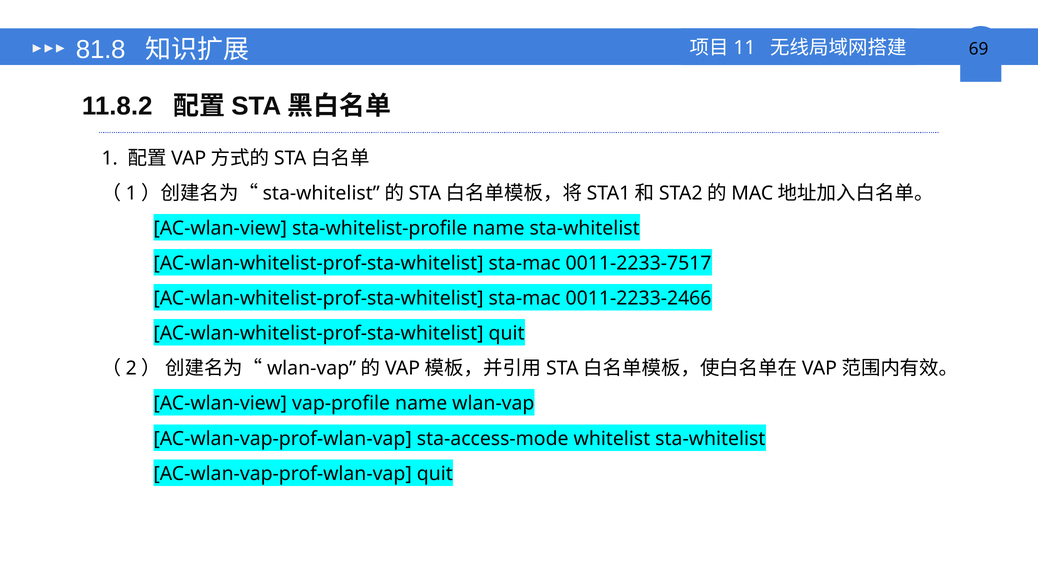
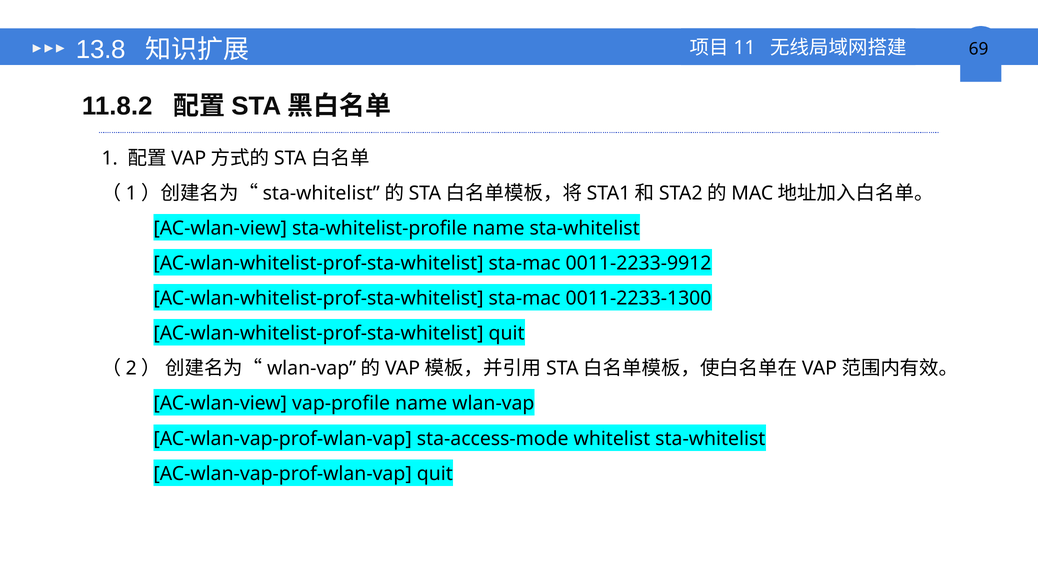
81.8: 81.8 -> 13.8
0011-2233-7517: 0011-2233-7517 -> 0011-2233-9912
0011-2233-2466: 0011-2233-2466 -> 0011-2233-1300
